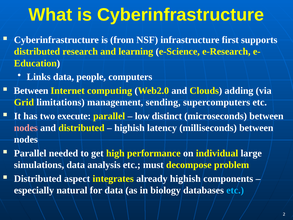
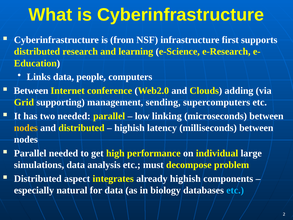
computing: computing -> conference
limitations: limitations -> supporting
two execute: execute -> needed
distinct: distinct -> linking
nodes at (26, 128) colour: pink -> yellow
